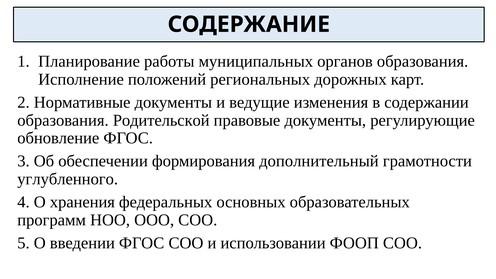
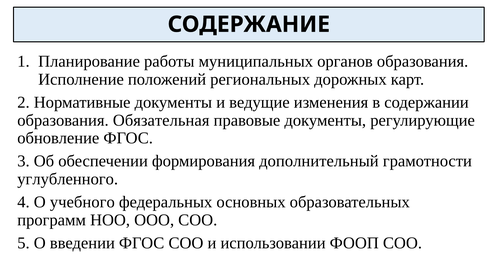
Родительской: Родительской -> Обязательная
хранения: хранения -> учебного
